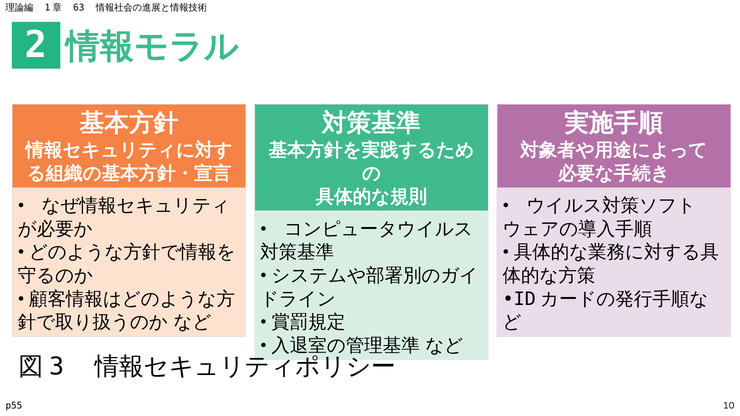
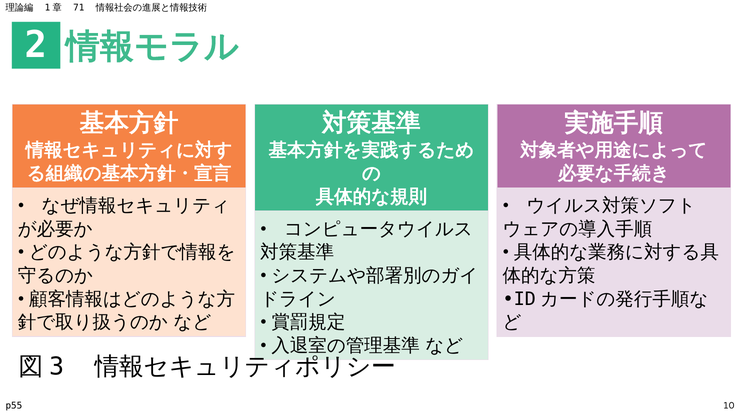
63: 63 -> 71
